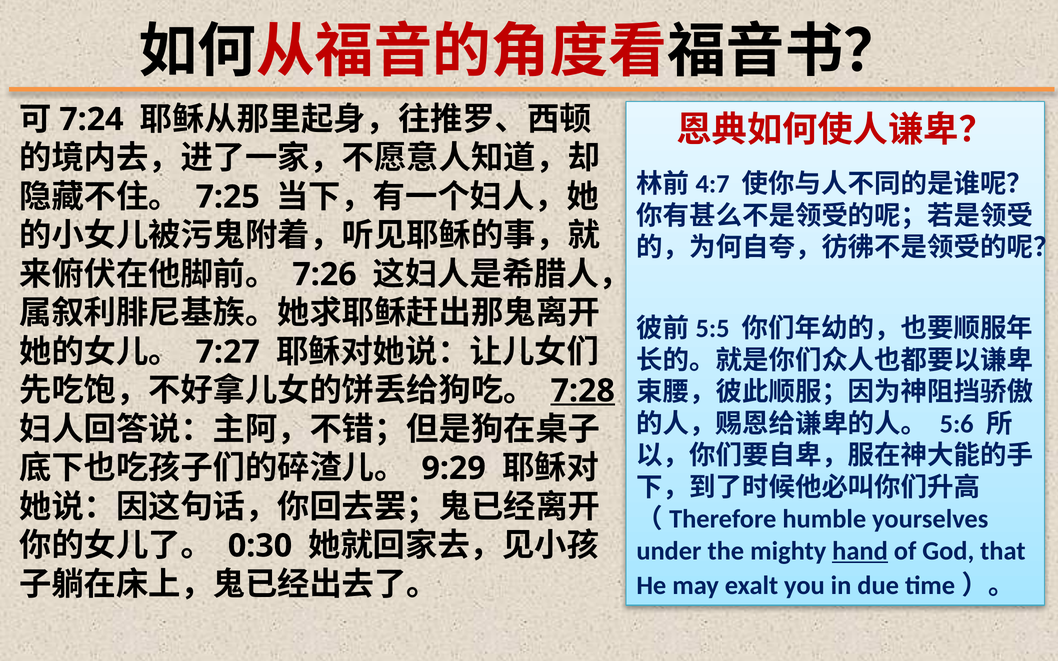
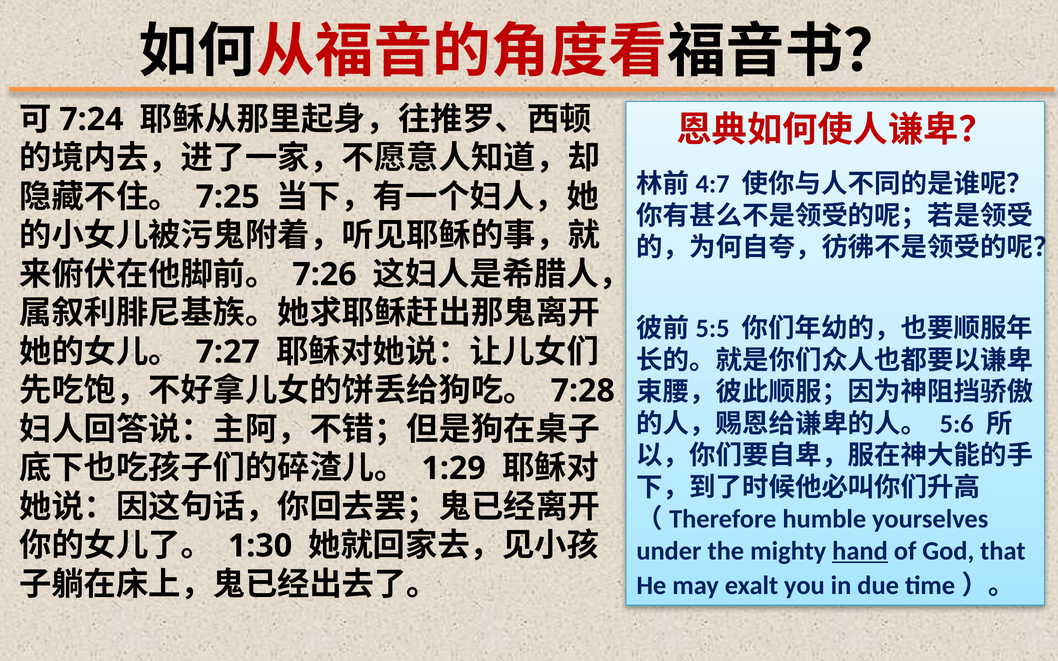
7:28 underline: present -> none
9:29: 9:29 -> 1:29
0:30: 0:30 -> 1:30
